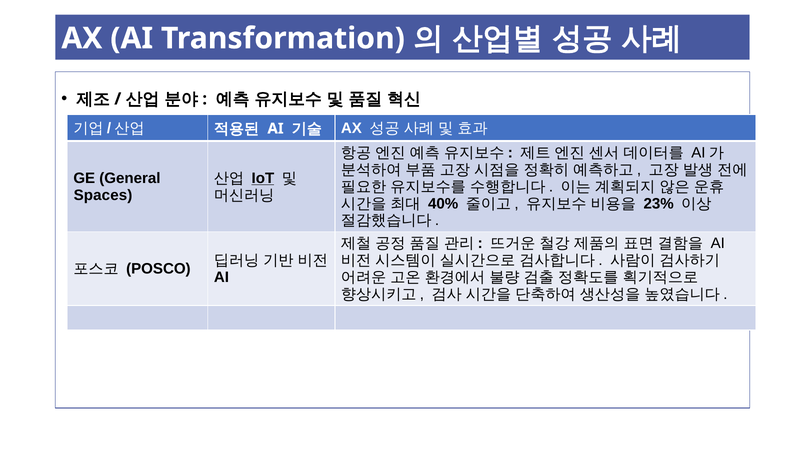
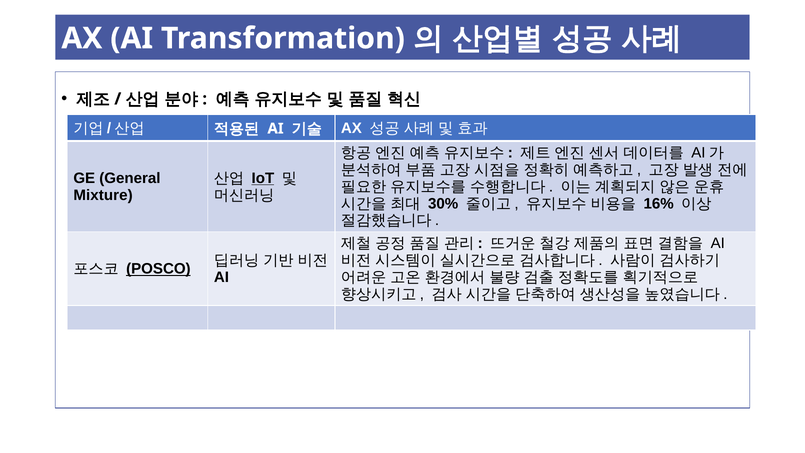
Spaces: Spaces -> Mixture
40%: 40% -> 30%
23%: 23% -> 16%
POSCO underline: none -> present
